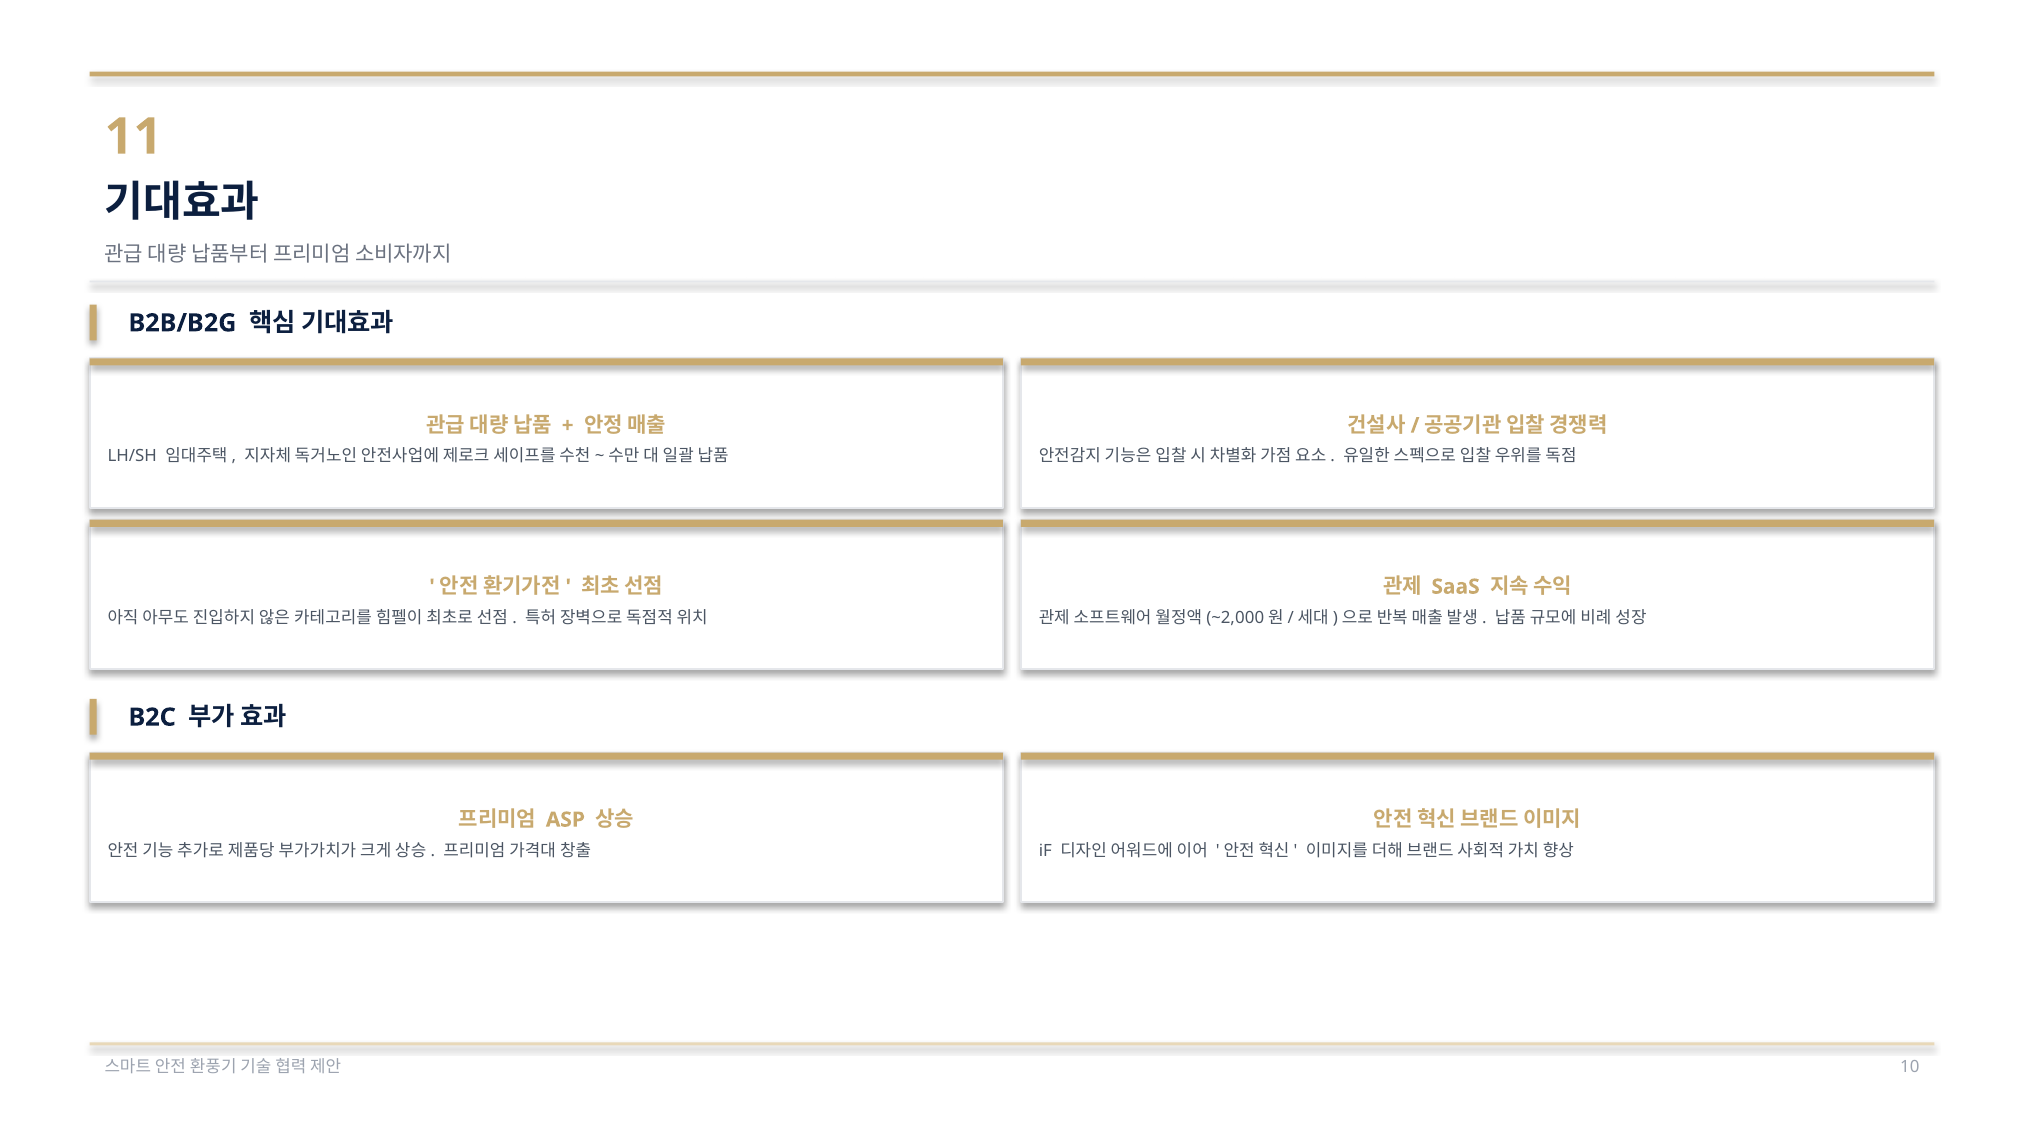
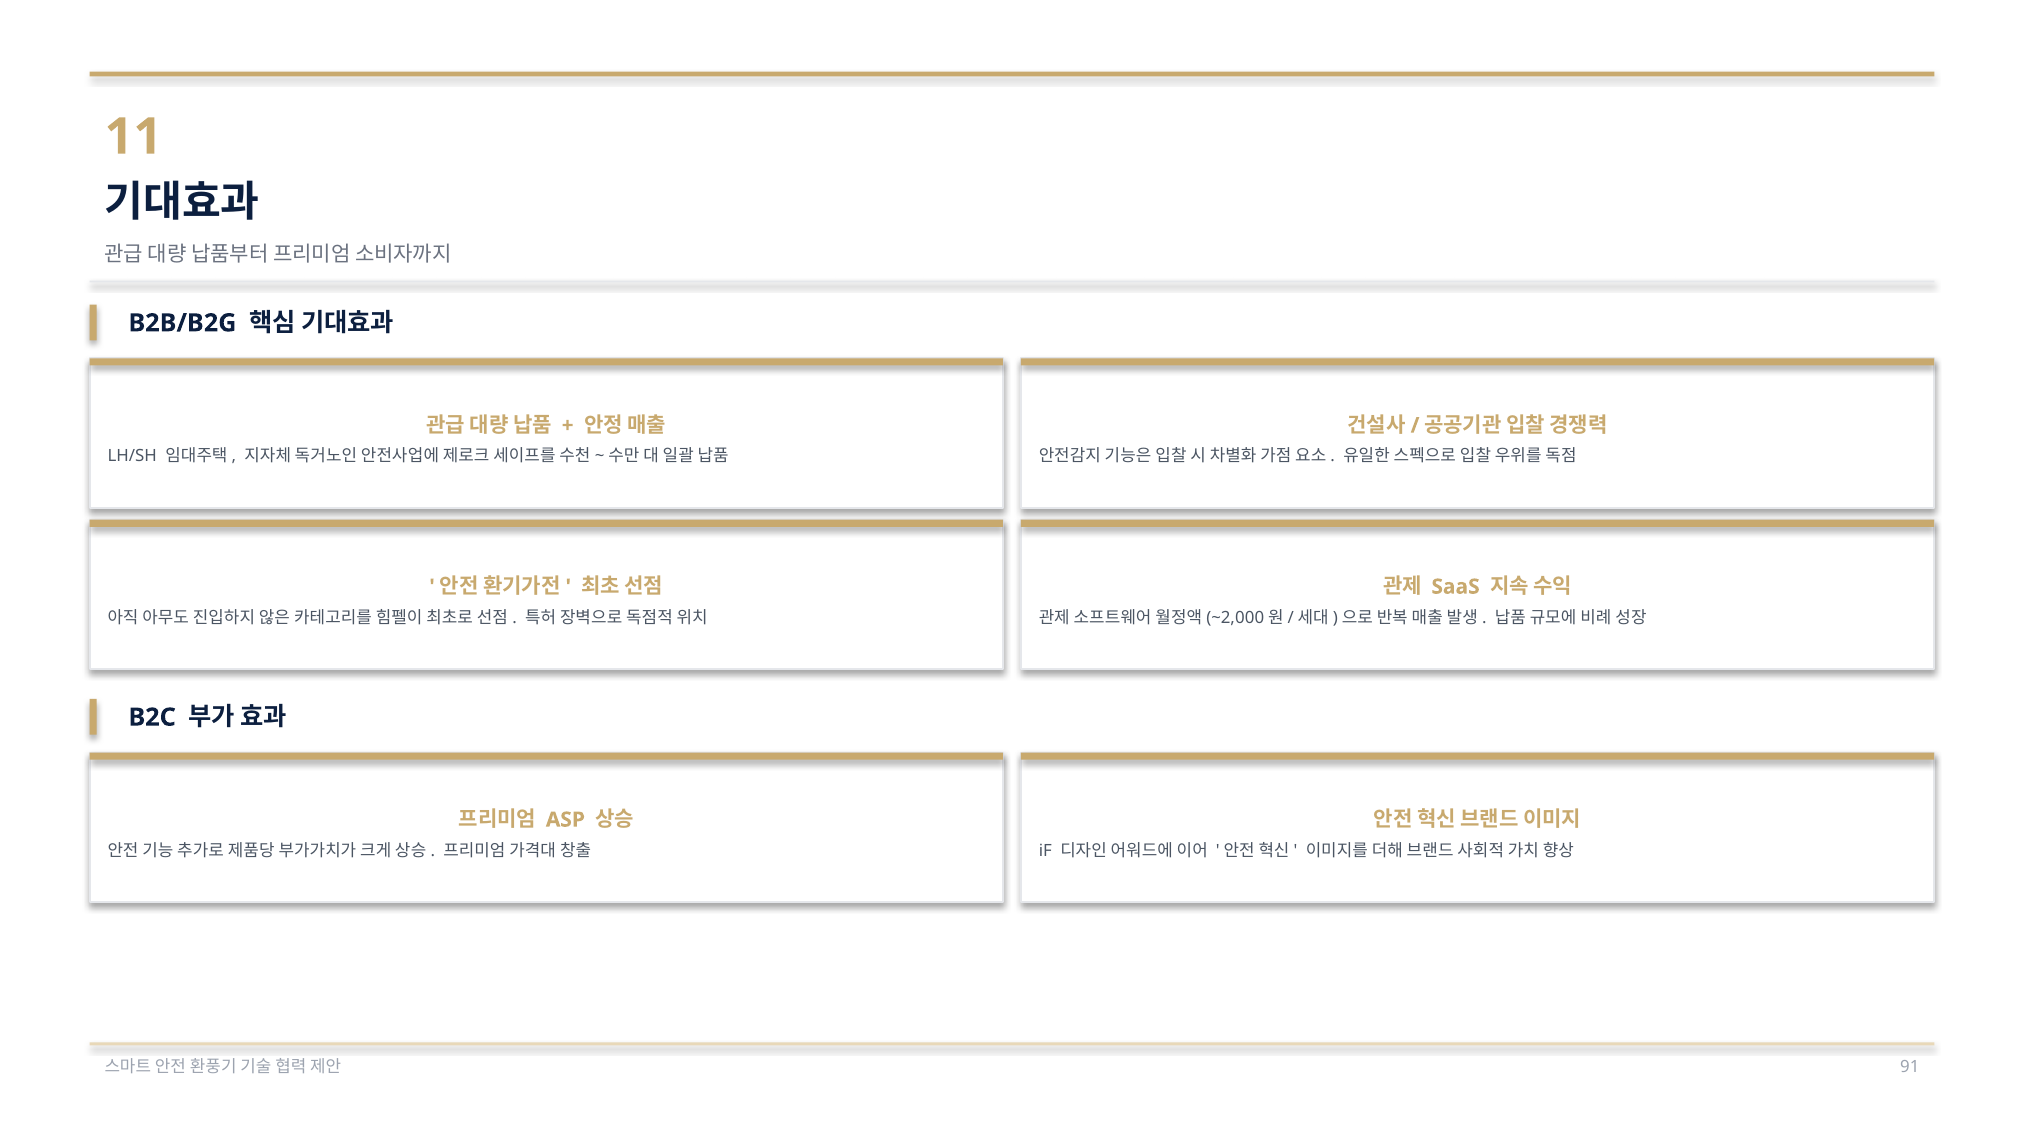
10: 10 -> 91
